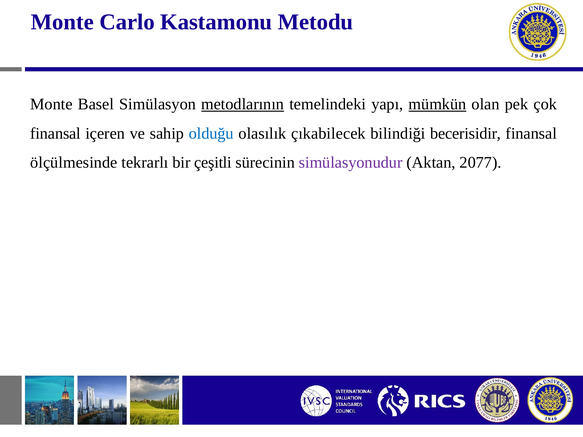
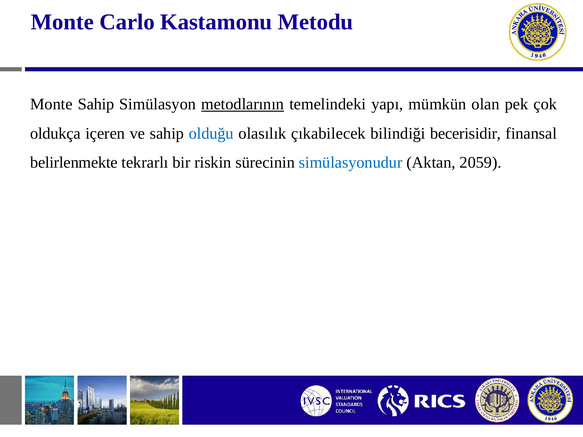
Monte Basel: Basel -> Sahip
mümkün underline: present -> none
finansal at (56, 133): finansal -> oldukça
ölçülmesinde: ölçülmesinde -> belirlenmekte
çeşitli: çeşitli -> riskin
simülasyonudur colour: purple -> blue
2077: 2077 -> 2059
